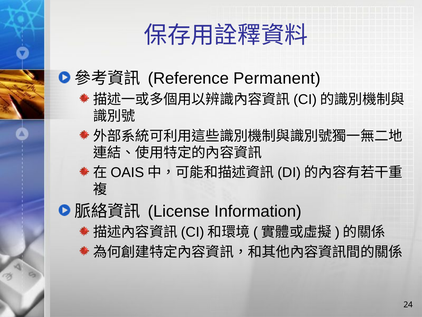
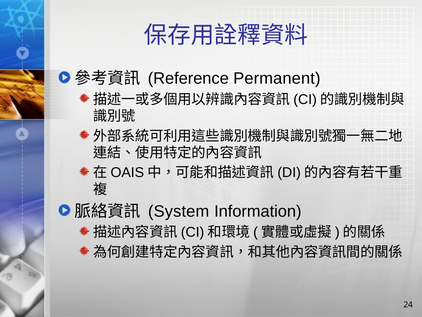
License: License -> System
